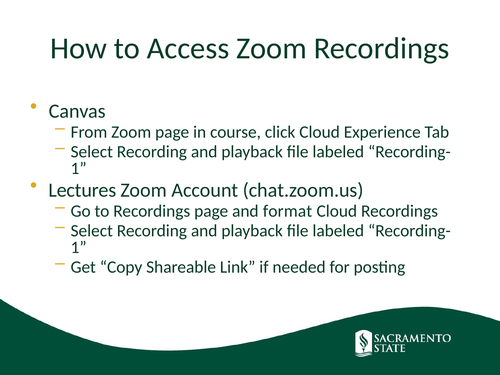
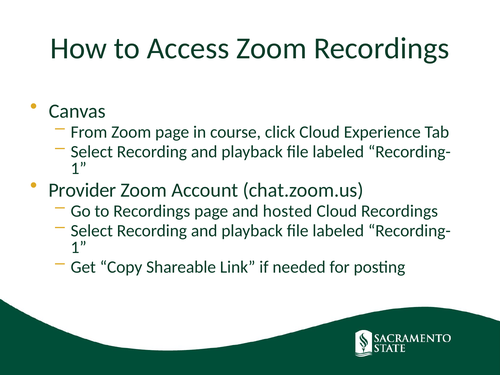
Lectures: Lectures -> Provider
format: format -> hosted
